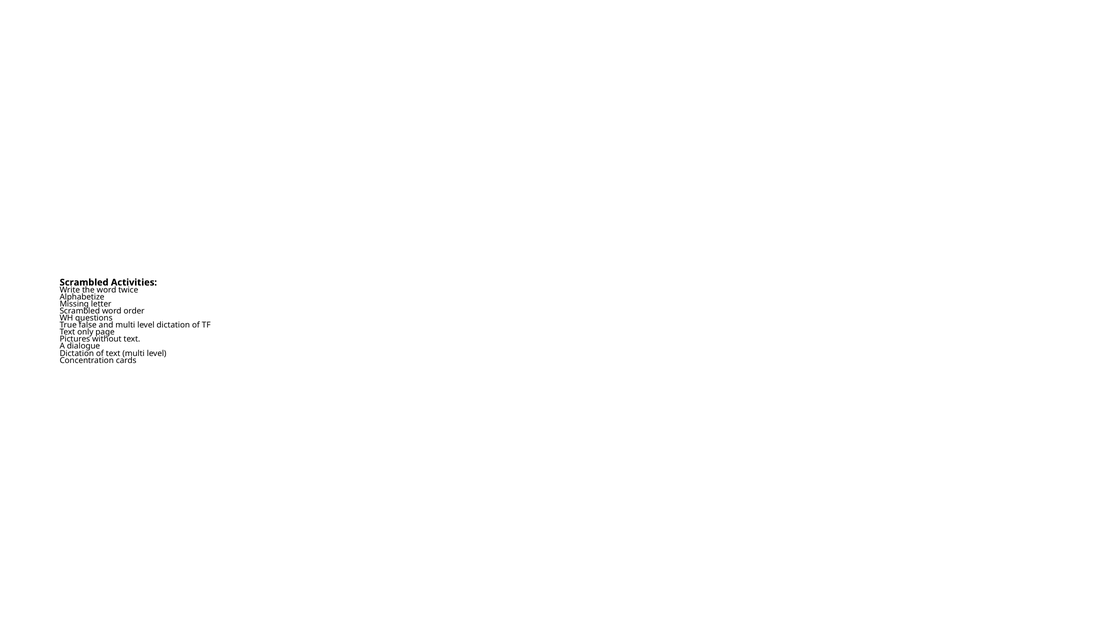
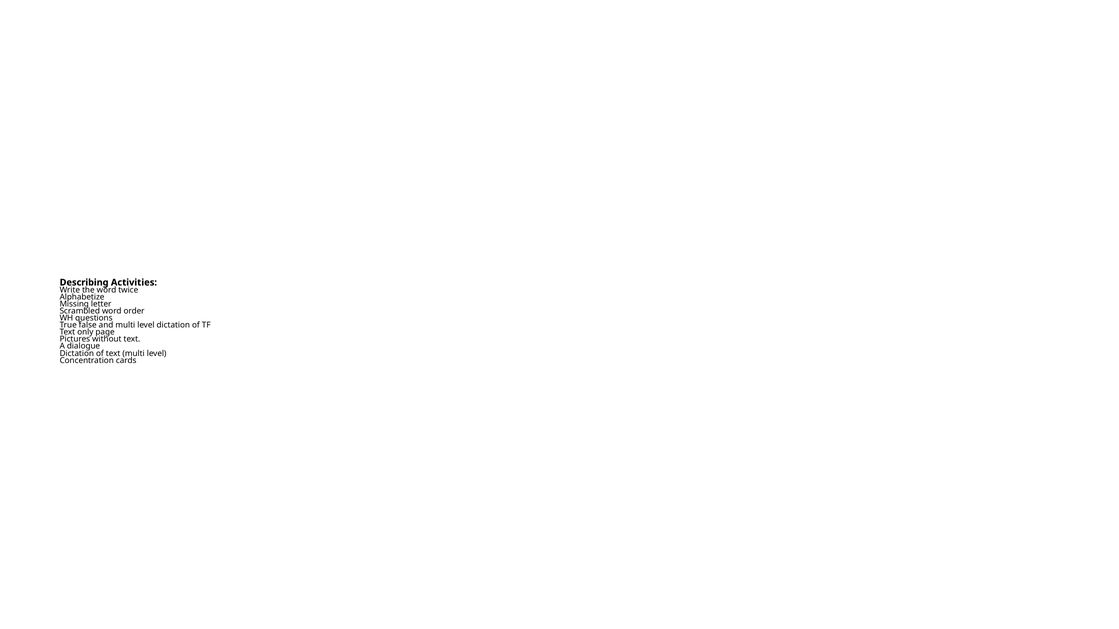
Scrambled at (84, 283): Scrambled -> Describing
